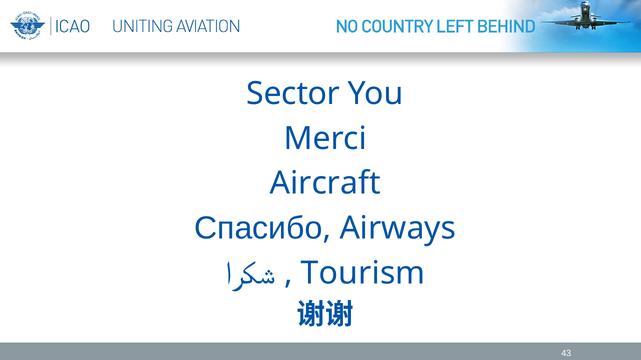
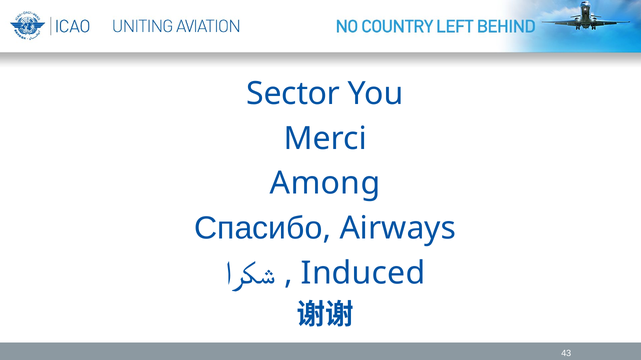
Aircraft: Aircraft -> Among
Tourism: Tourism -> Induced
